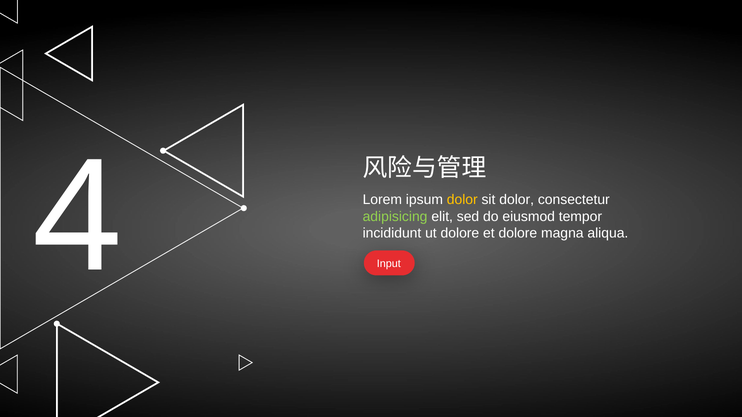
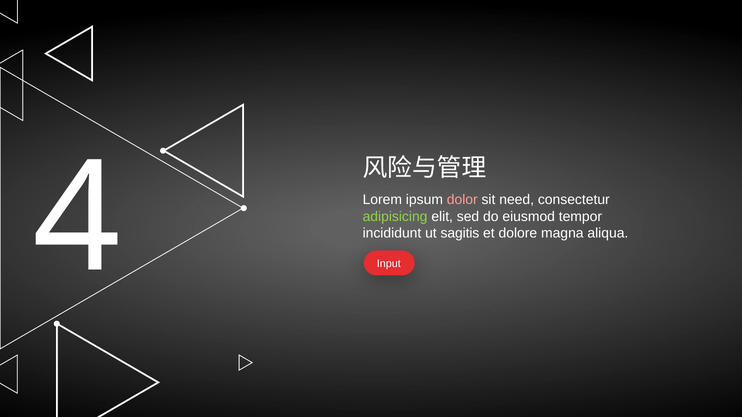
dolor at (462, 200) colour: yellow -> pink
sit dolor: dolor -> need
dolore at (460, 233): dolore -> sagitis
